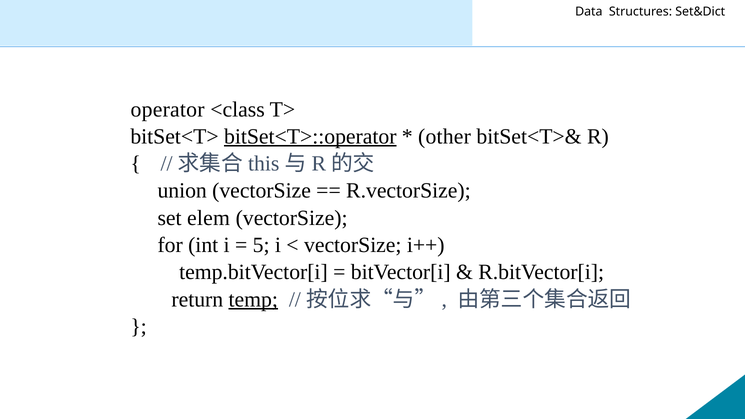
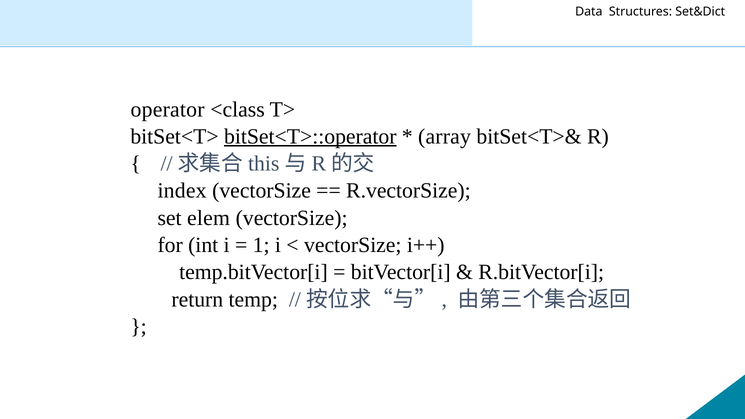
other: other -> array
union: union -> index
5: 5 -> 1
temp underline: present -> none
